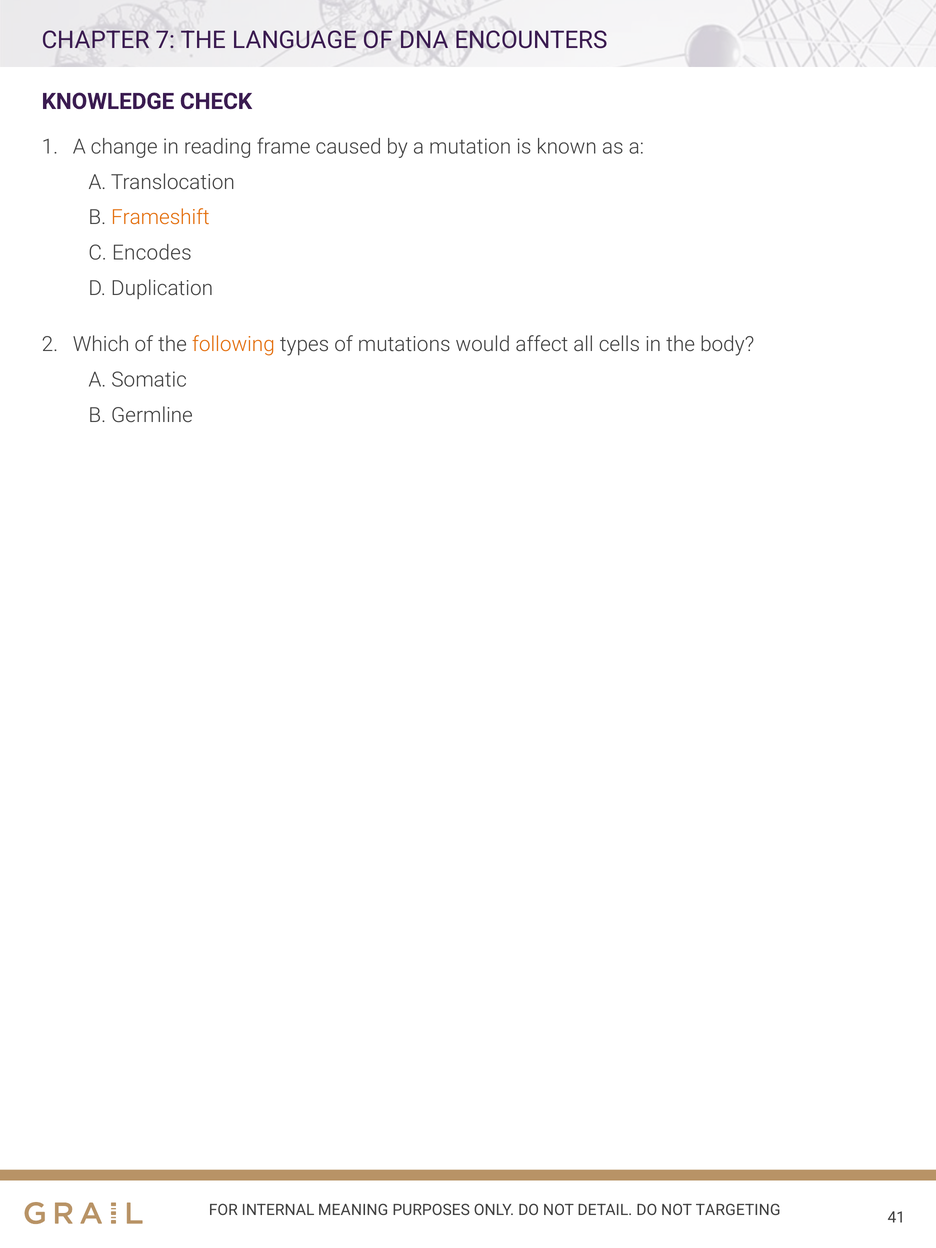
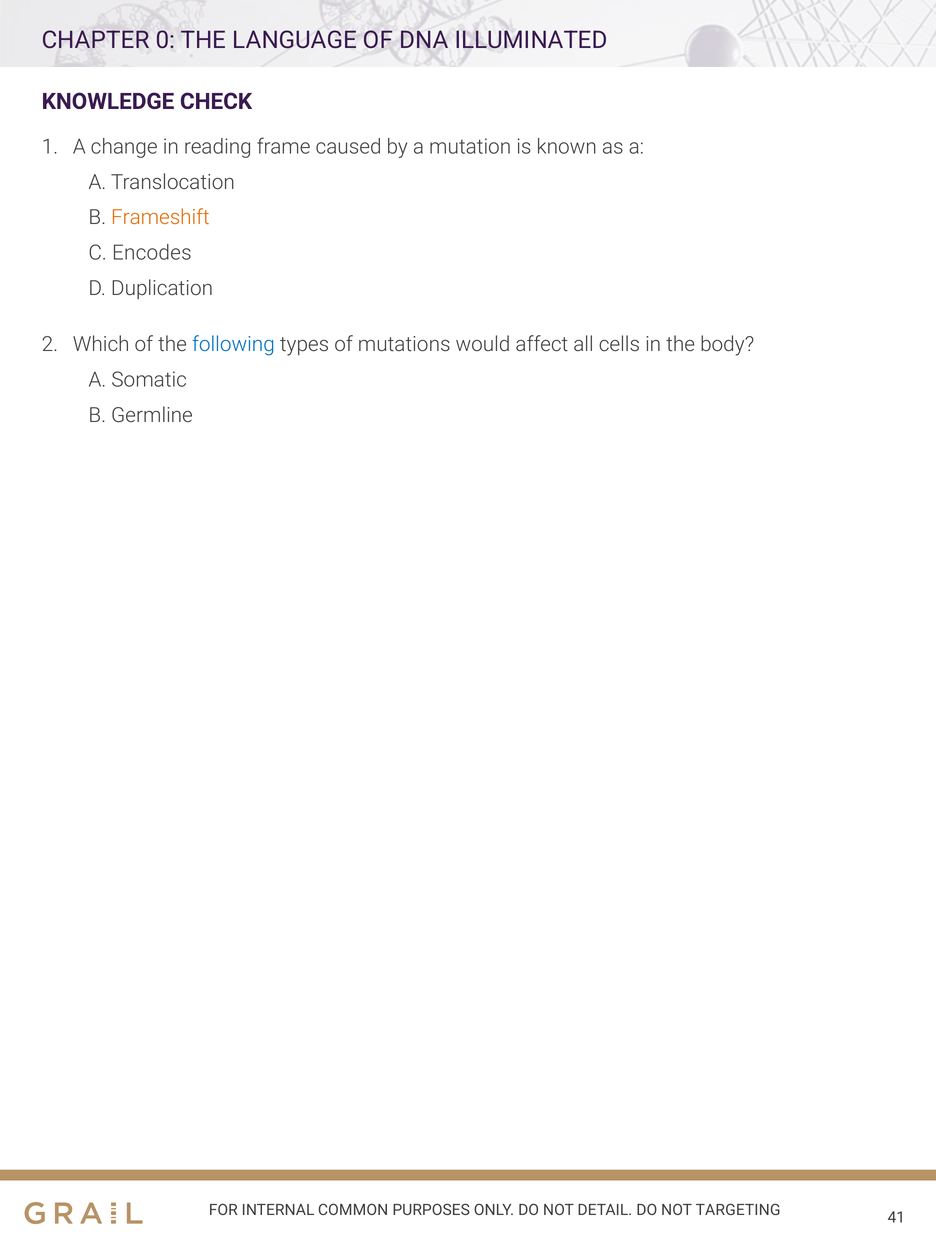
7: 7 -> 0
ENCOUNTERS: ENCOUNTERS -> ILLUMINATED
following colour: orange -> blue
MEANING: MEANING -> COMMON
